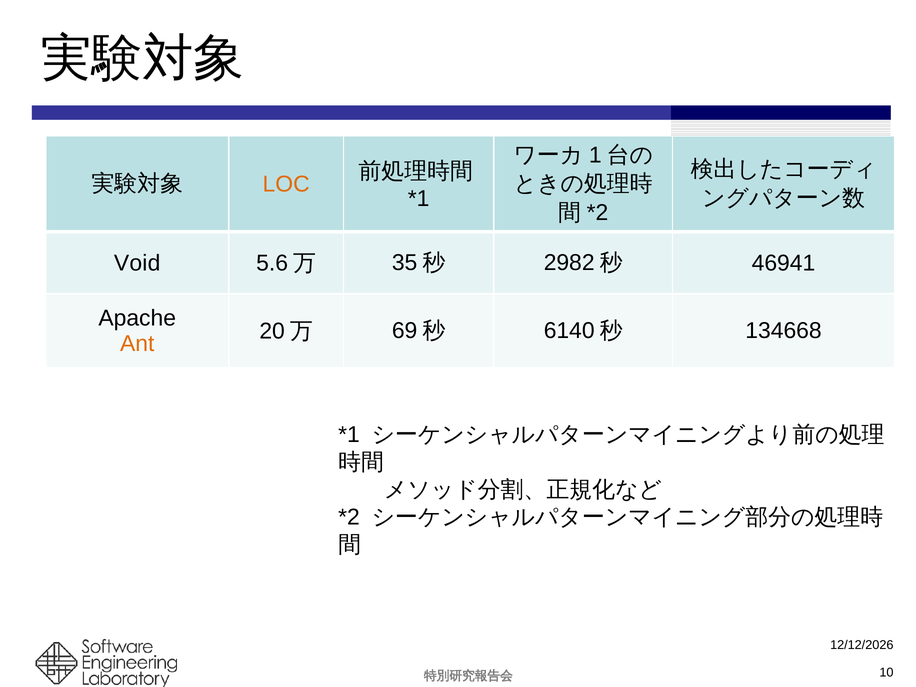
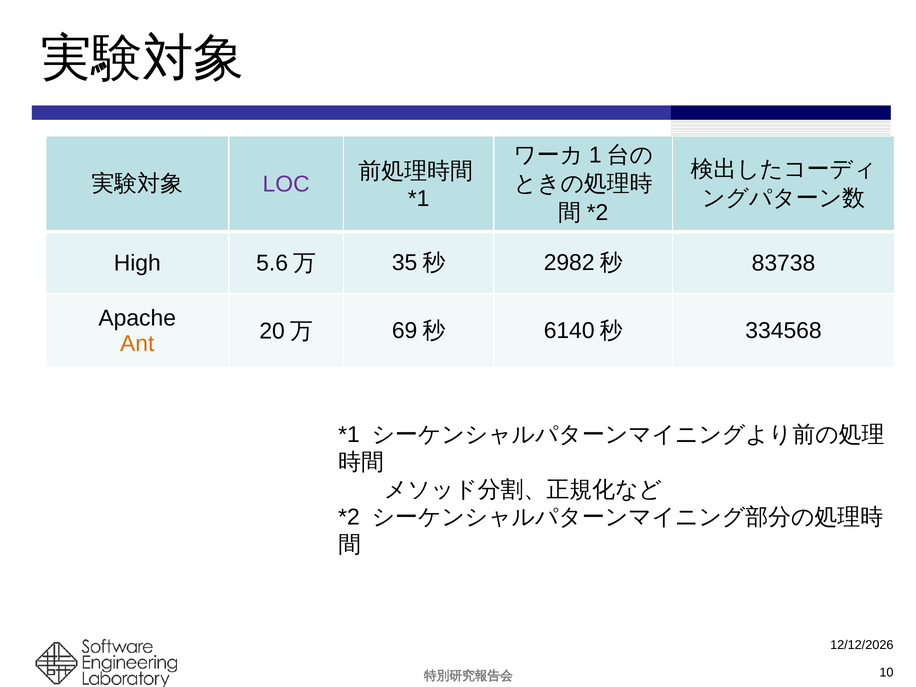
LOC colour: orange -> purple
Void: Void -> High
46941: 46941 -> 83738
134668: 134668 -> 334568
